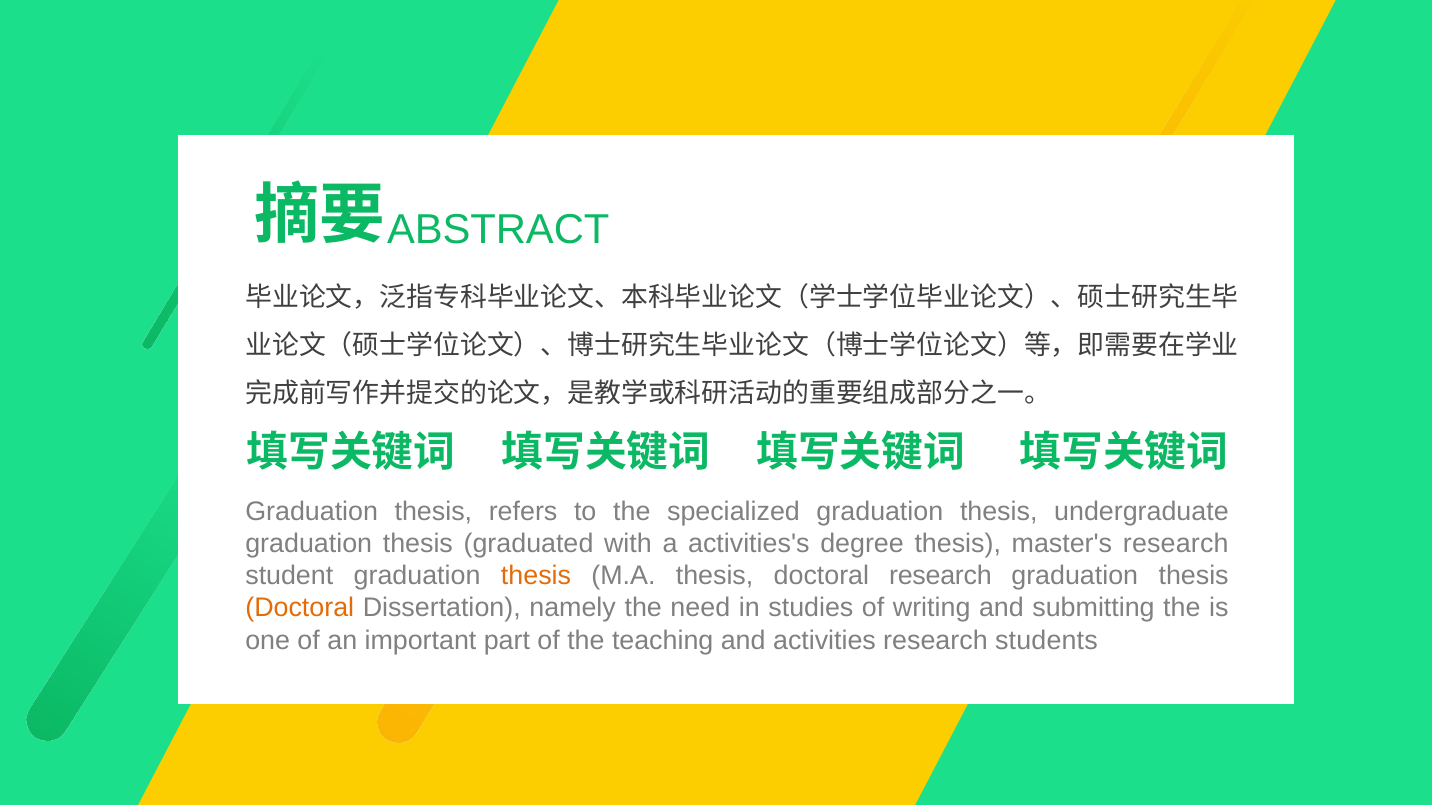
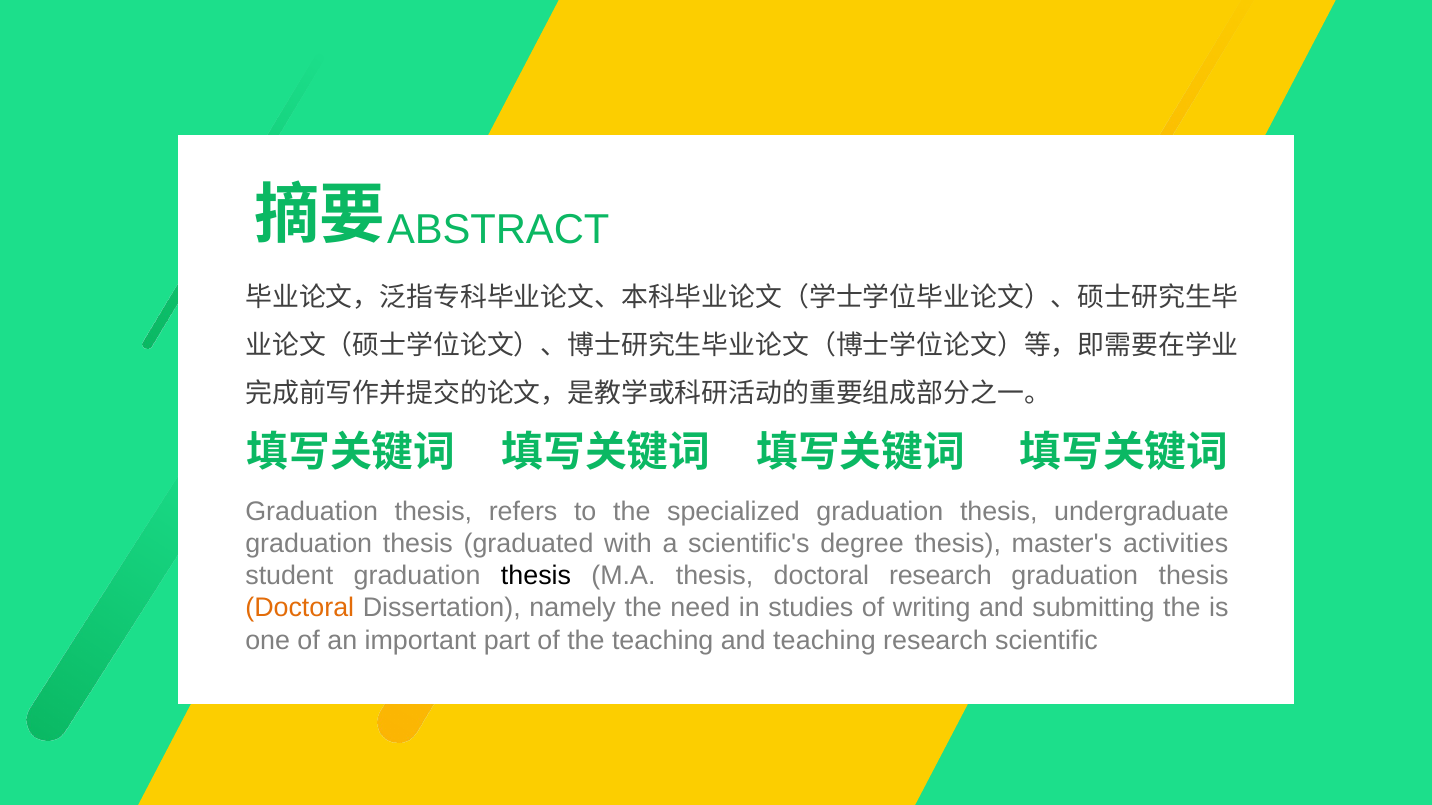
activities's: activities's -> scientific's
master's research: research -> activities
thesis at (536, 576) colour: orange -> black
and activities: activities -> teaching
students: students -> scientific
